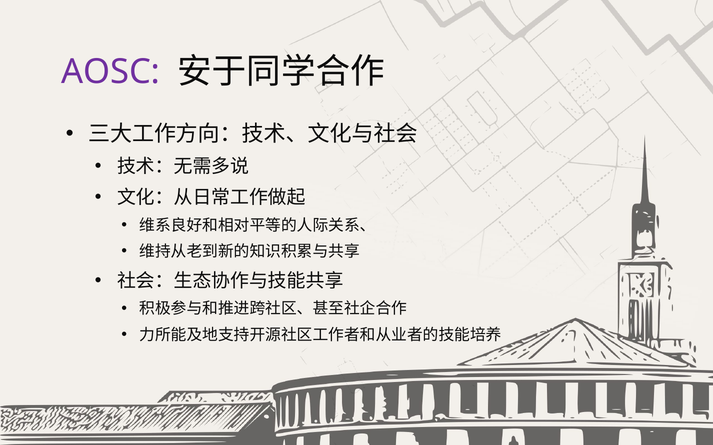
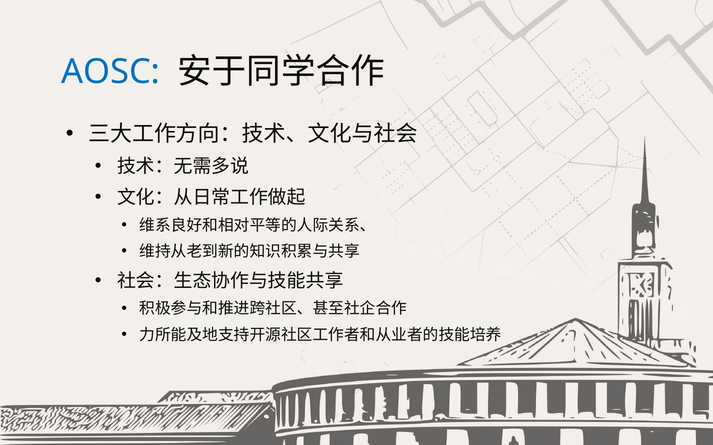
AOSC colour: purple -> blue
